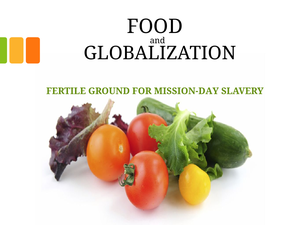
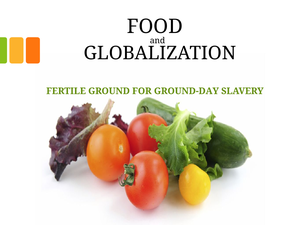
MISSION-DAY: MISSION-DAY -> GROUND-DAY
